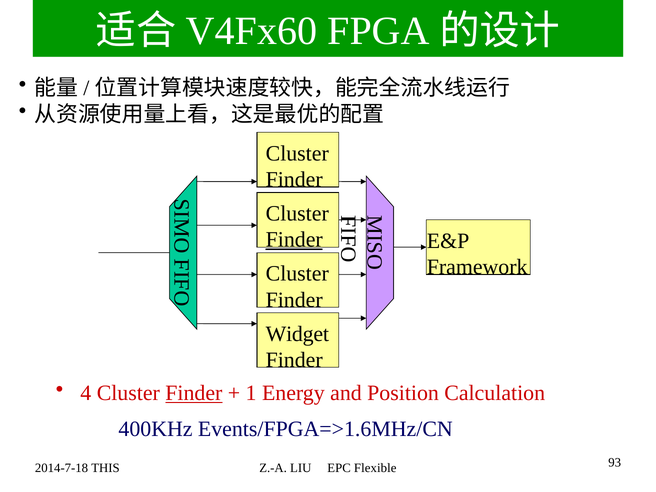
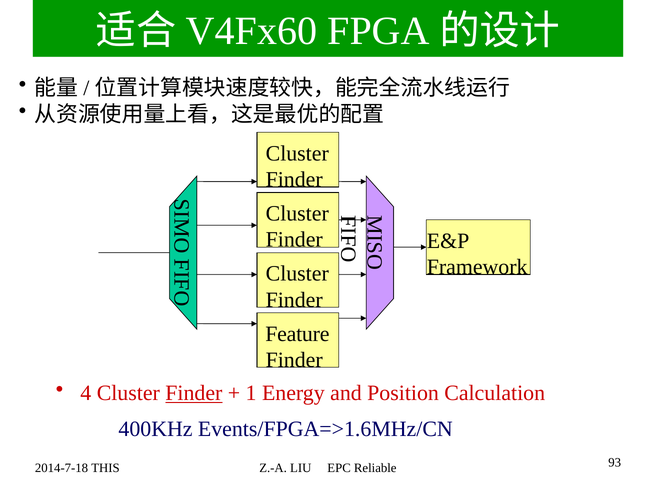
Finder at (294, 240) underline: present -> none
Widget: Widget -> Feature
Flexible: Flexible -> Reliable
